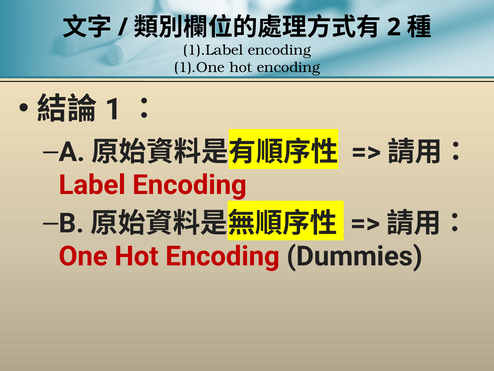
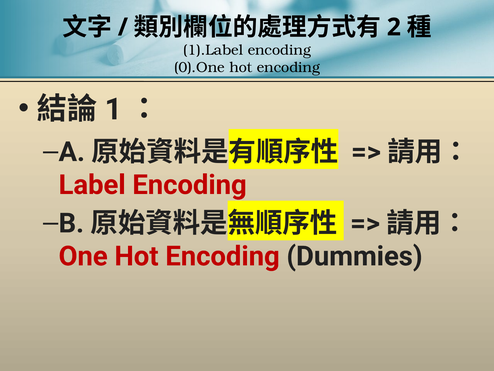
1).One: 1).One -> 0).One
